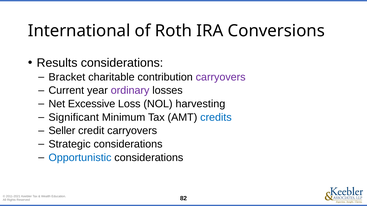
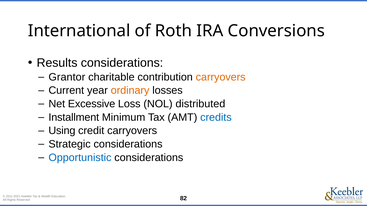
Bracket: Bracket -> Grantor
carryovers at (221, 77) colour: purple -> orange
ordinary colour: purple -> orange
harvesting: harvesting -> distributed
Significant: Significant -> Installment
Seller: Seller -> Using
